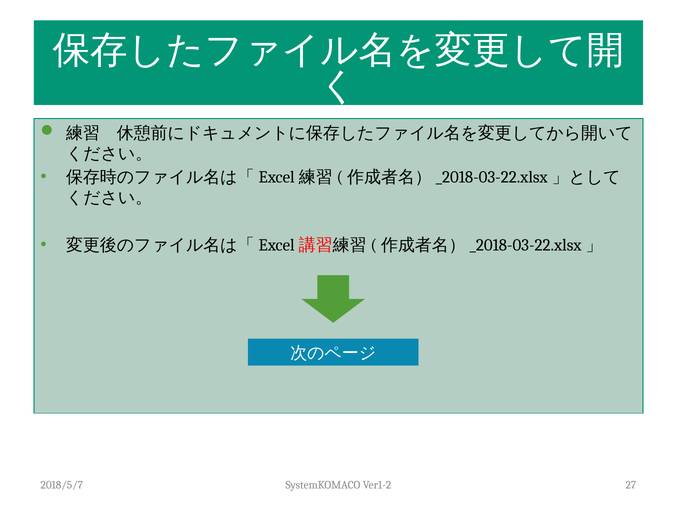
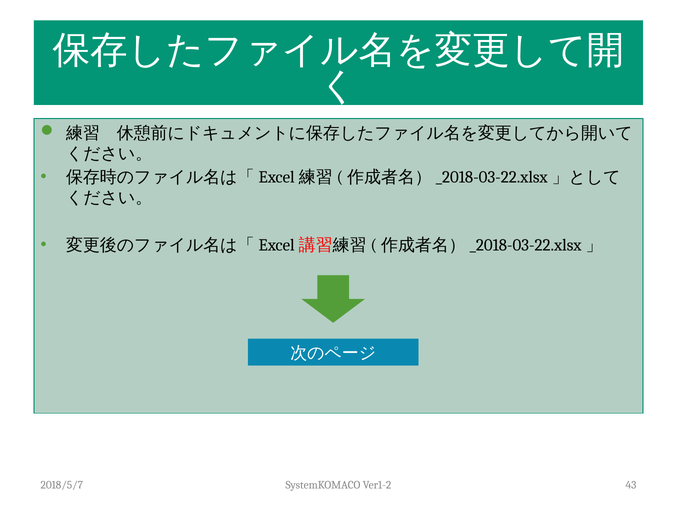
27: 27 -> 43
